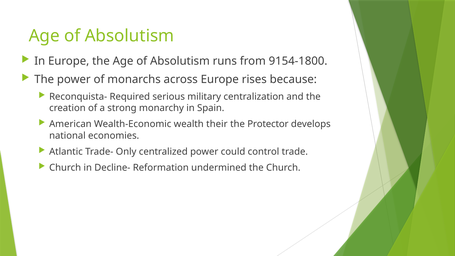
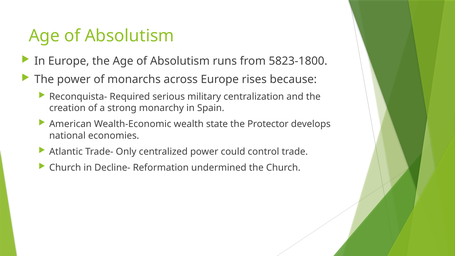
9154-1800: 9154-1800 -> 5823-1800
their: their -> state
